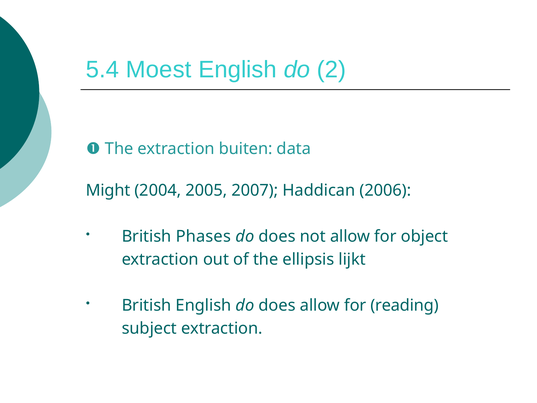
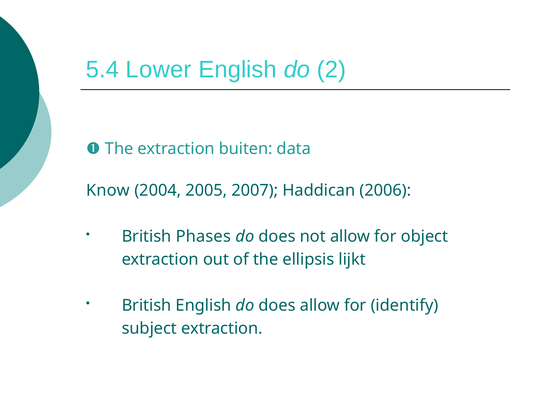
Moest: Moest -> Lower
Might: Might -> Know
reading: reading -> identify
